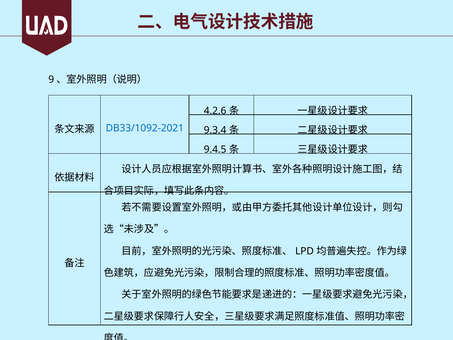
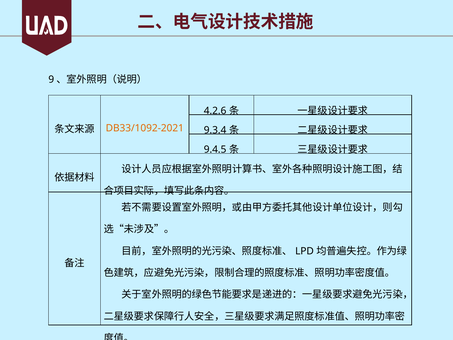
DB33/1092-2021 colour: blue -> orange
